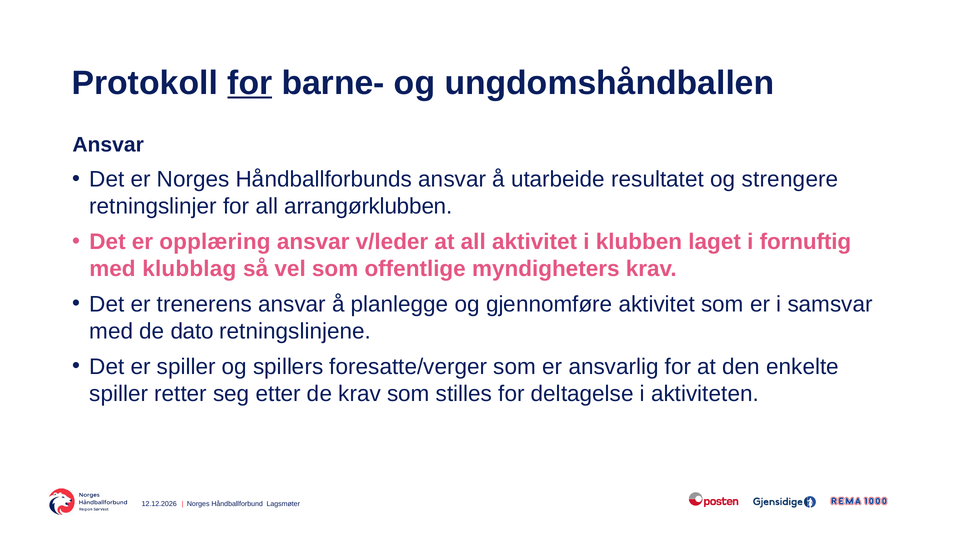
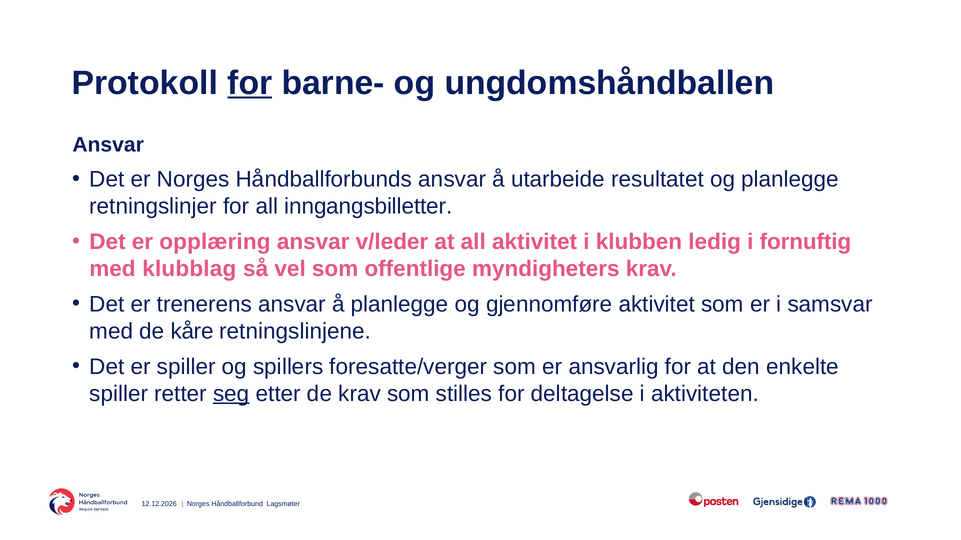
og strengere: strengere -> planlegge
arrangørklubben: arrangørklubben -> inngangsbilletter
laget: laget -> ledig
dato: dato -> kåre
seg underline: none -> present
